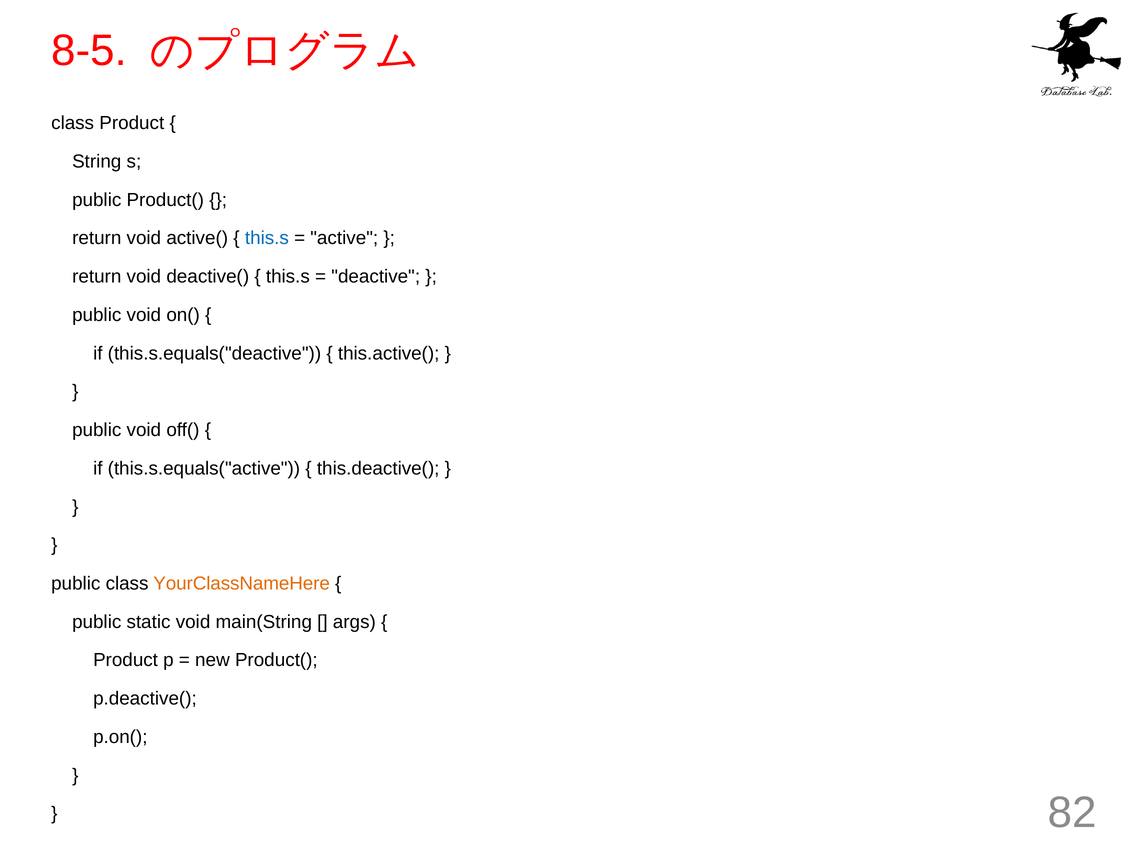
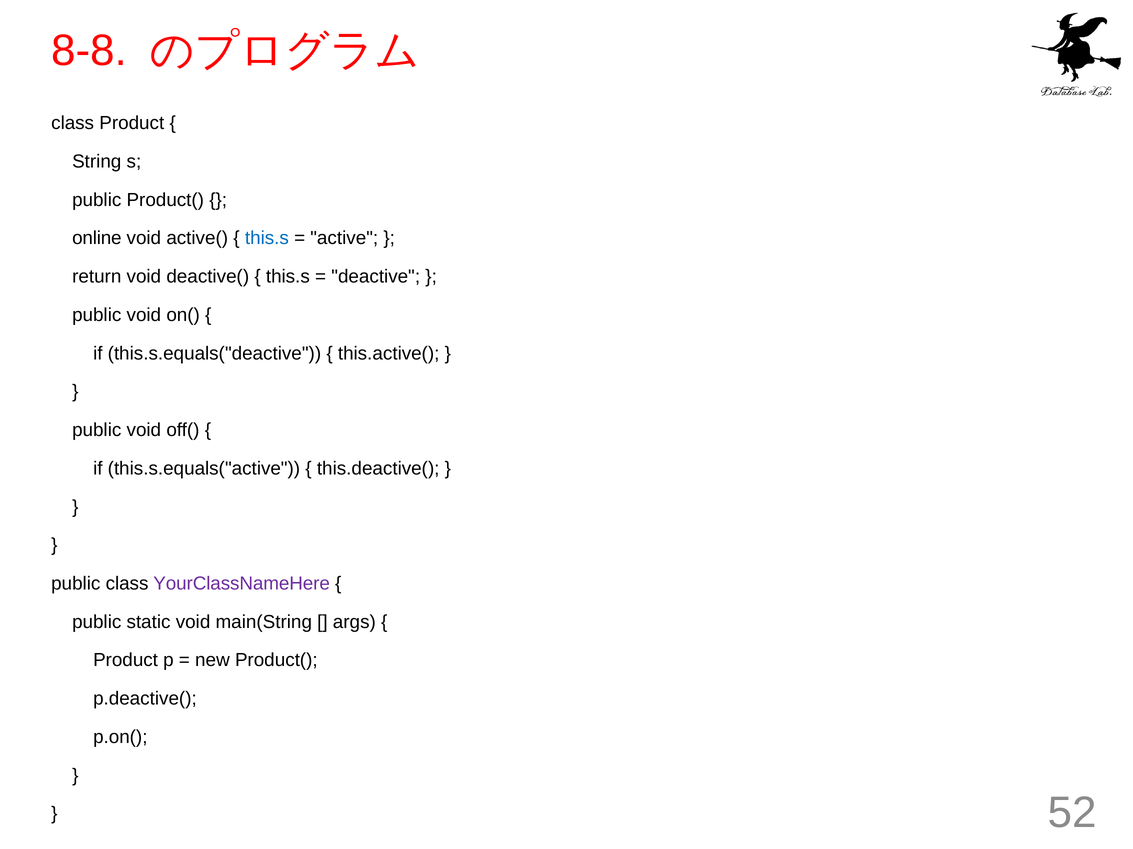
8-5: 8-5 -> 8-8
return at (97, 238): return -> online
YourClassNameHere colour: orange -> purple
82: 82 -> 52
